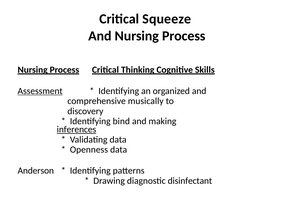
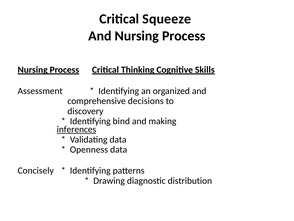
Assessment underline: present -> none
musically: musically -> decisions
Anderson: Anderson -> Concisely
disinfectant: disinfectant -> distribution
